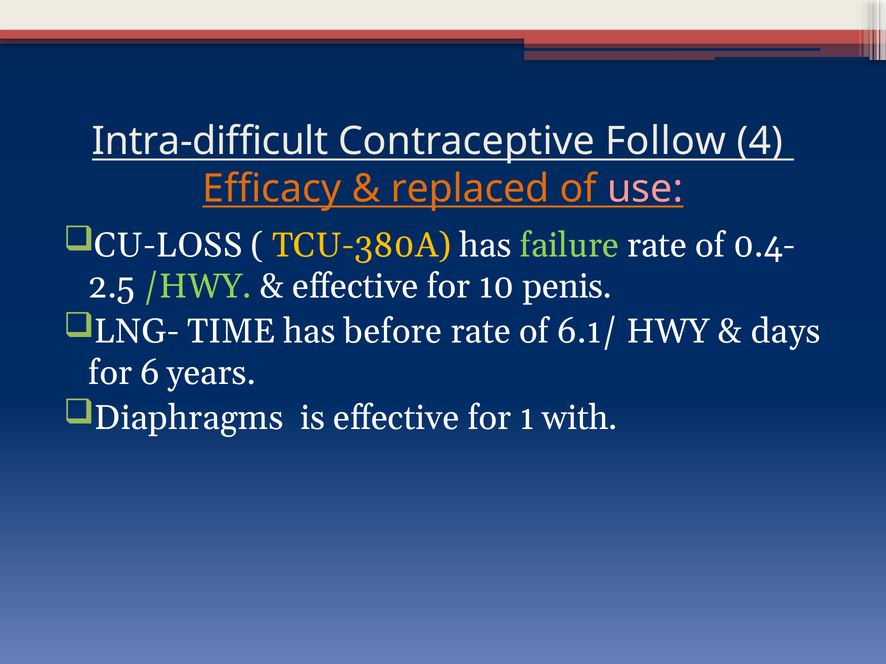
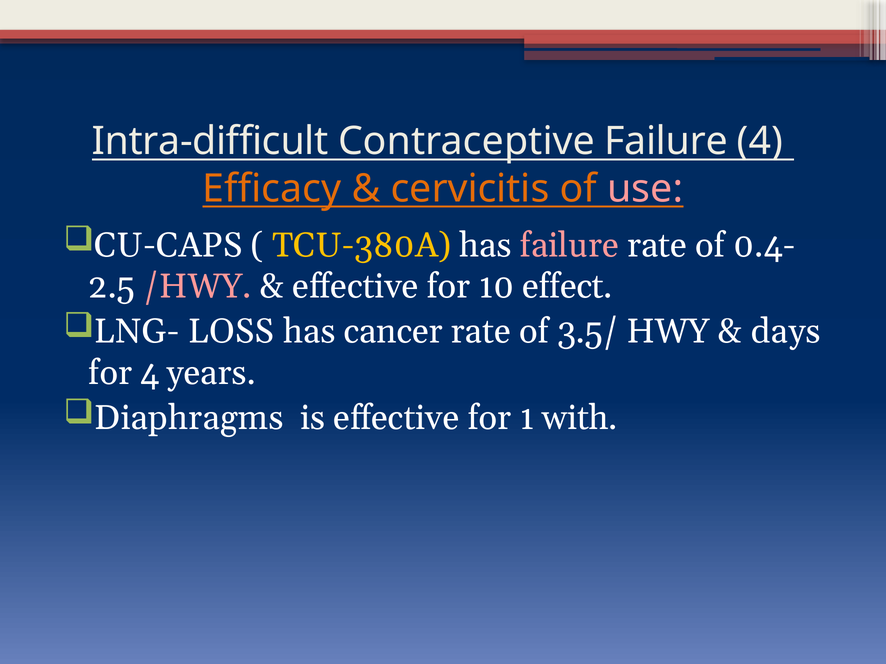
Contraceptive Follow: Follow -> Failure
replaced: replaced -> cervicitis
CU-LOSS: CU-LOSS -> CU-CAPS
failure at (569, 245) colour: light green -> pink
/HWY colour: light green -> pink
penis: penis -> effect
TIME: TIME -> LOSS
before: before -> cancer
6.1/: 6.1/ -> 3.5/
for 6: 6 -> 4
